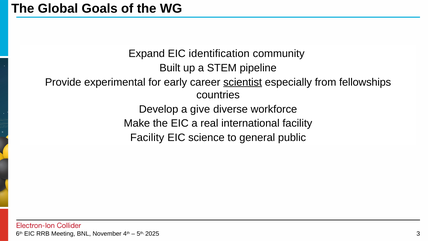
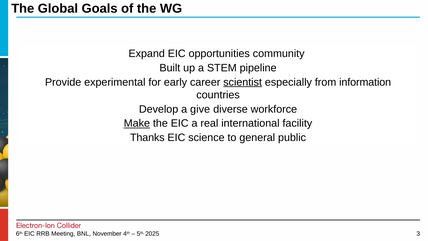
identification: identification -> opportunities
fellowships: fellowships -> information
Make underline: none -> present
Facility at (147, 137): Facility -> Thanks
